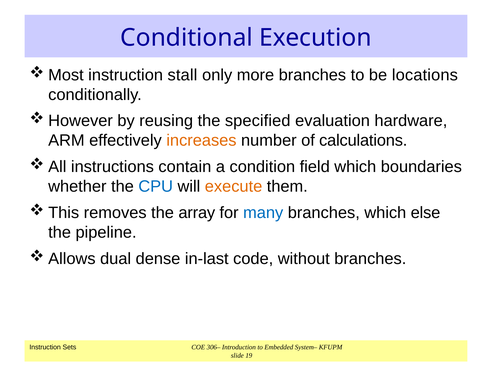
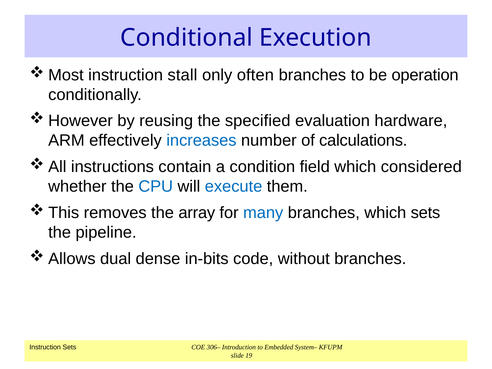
more: more -> often
locations: locations -> operation
increases colour: orange -> blue
boundaries: boundaries -> considered
execute colour: orange -> blue
which else: else -> sets
in-last: in-last -> in-bits
